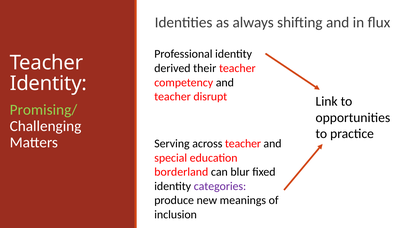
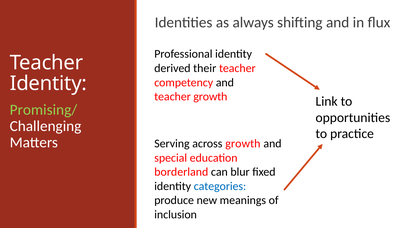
teacher disrupt: disrupt -> growth
across teacher: teacher -> growth
categories colour: purple -> blue
